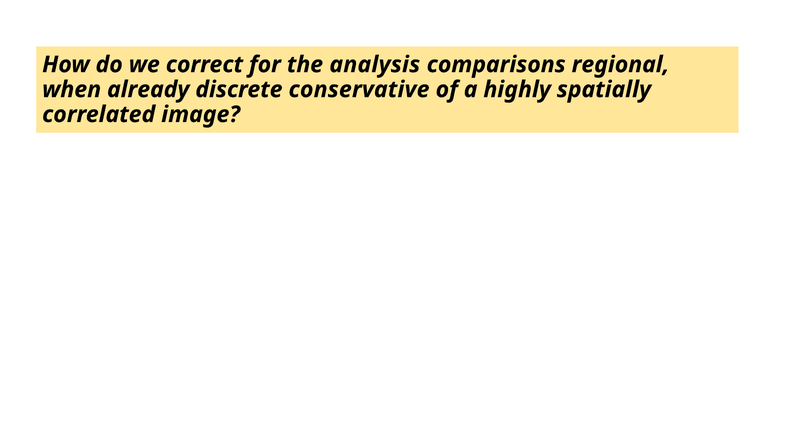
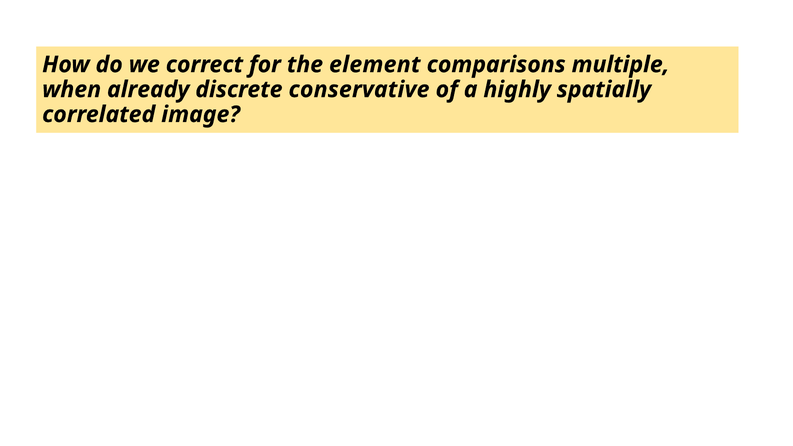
analysis: analysis -> element
regional: regional -> multiple
